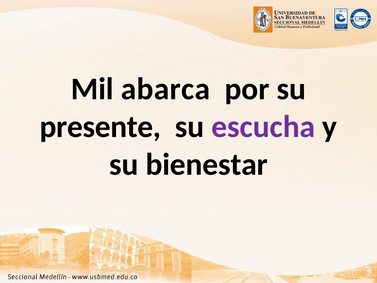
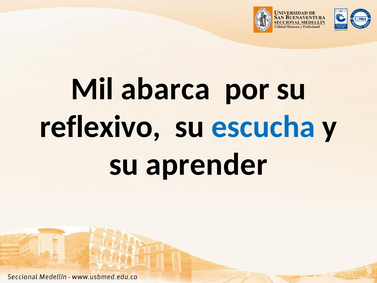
presente: presente -> reflexivo
escucha colour: purple -> blue
bienestar: bienestar -> aprender
